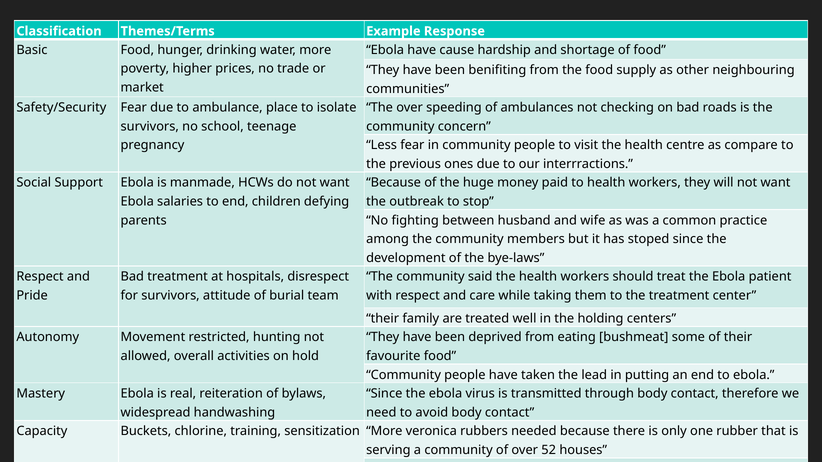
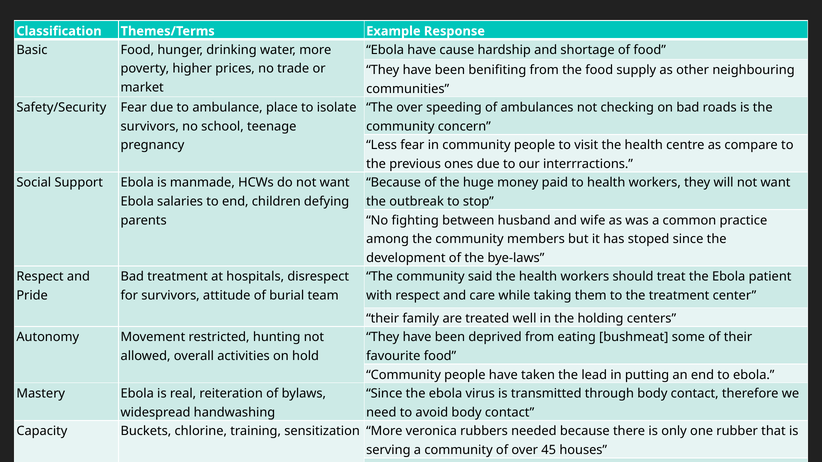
52: 52 -> 45
